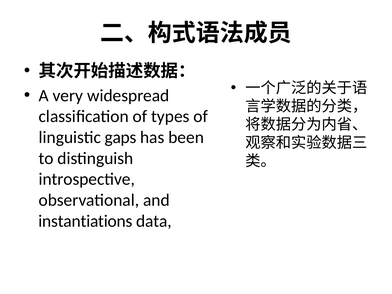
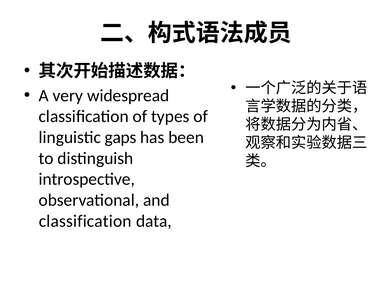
instantiations at (85, 221): instantiations -> classification
